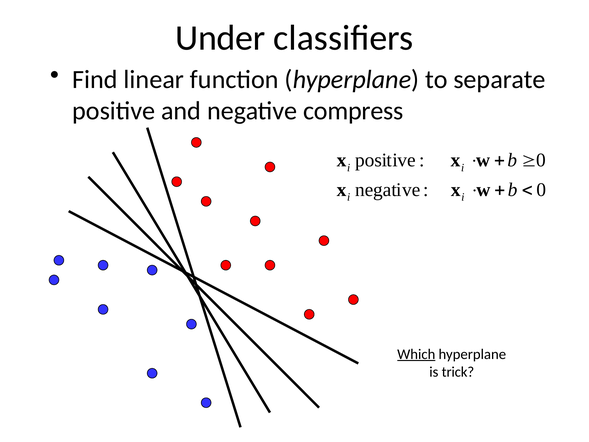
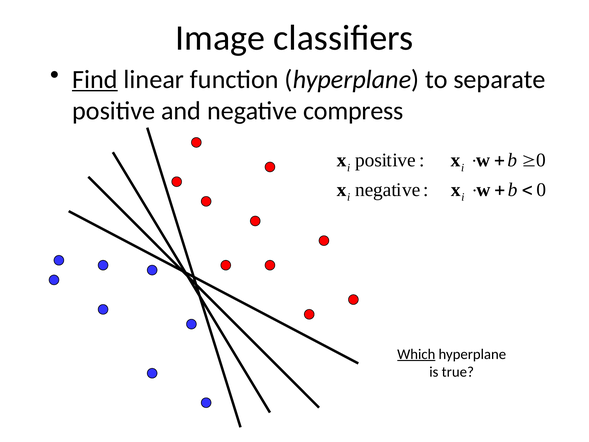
Under: Under -> Image
Find underline: none -> present
trick: trick -> true
